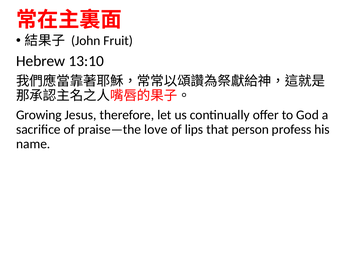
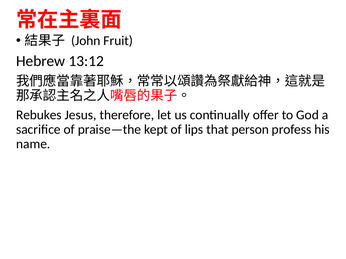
13:10: 13:10 -> 13:12
Growing: Growing -> Rebukes
love: love -> kept
